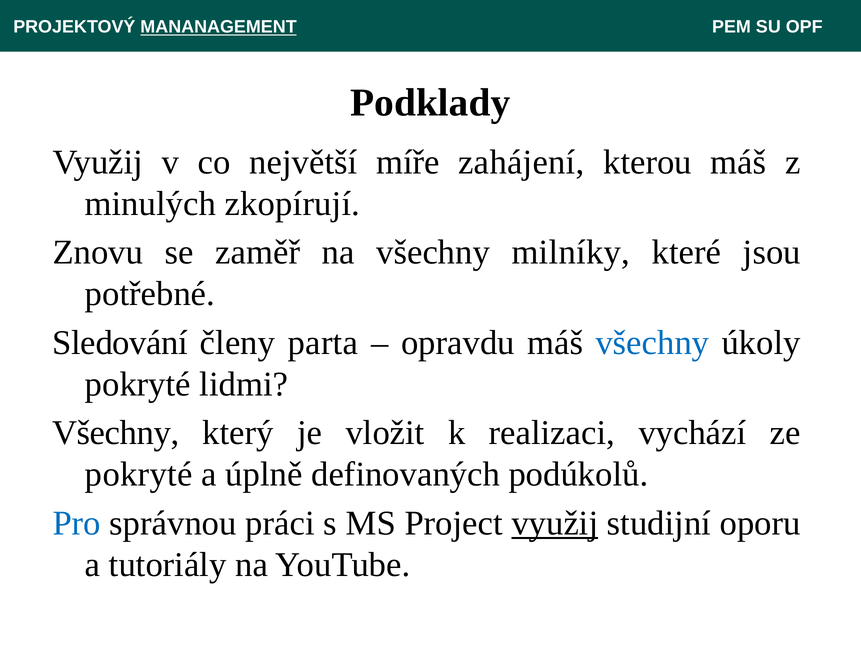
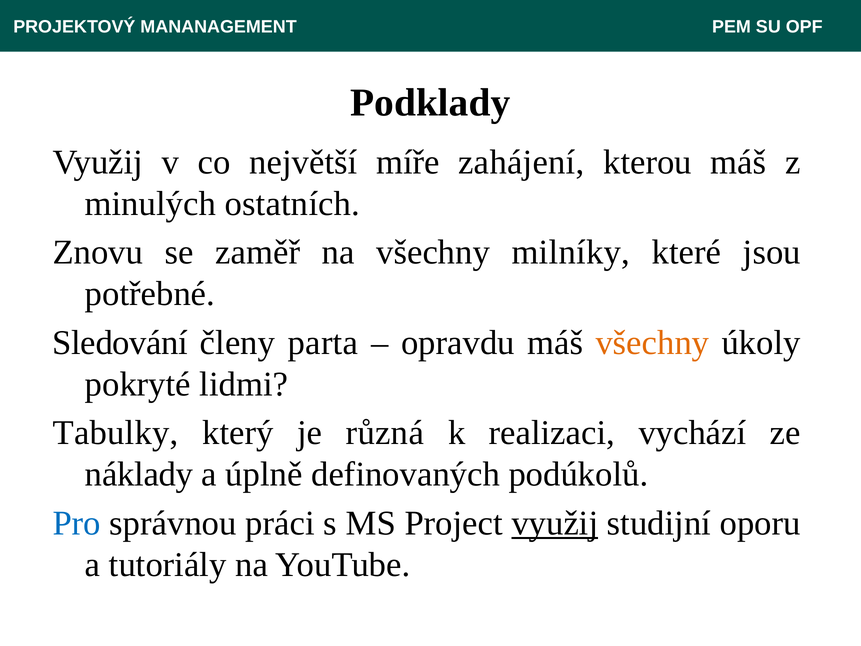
MANANAGEMENT underline: present -> none
zkopírují: zkopírují -> ostatních
všechny at (652, 342) colour: blue -> orange
Všechny at (116, 433): Všechny -> Tabulky
vložit: vložit -> různá
pokryté at (139, 474): pokryté -> náklady
